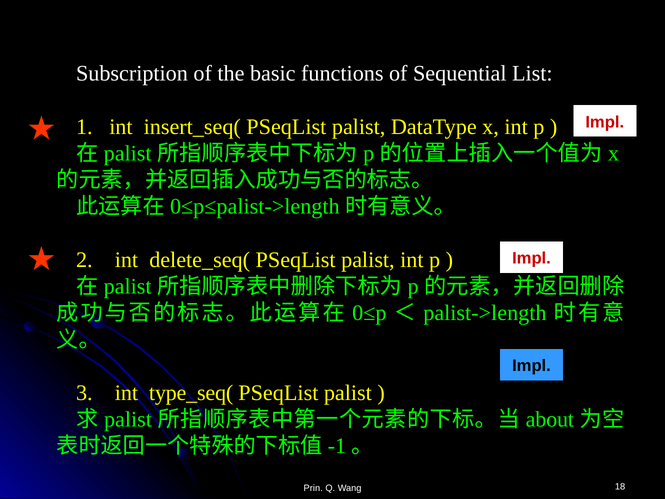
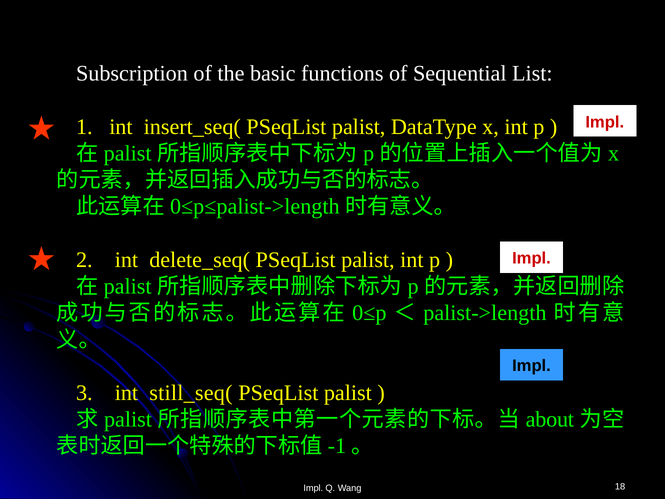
type_seq(: type_seq( -> still_seq(
Prin at (313, 488): Prin -> Impl
